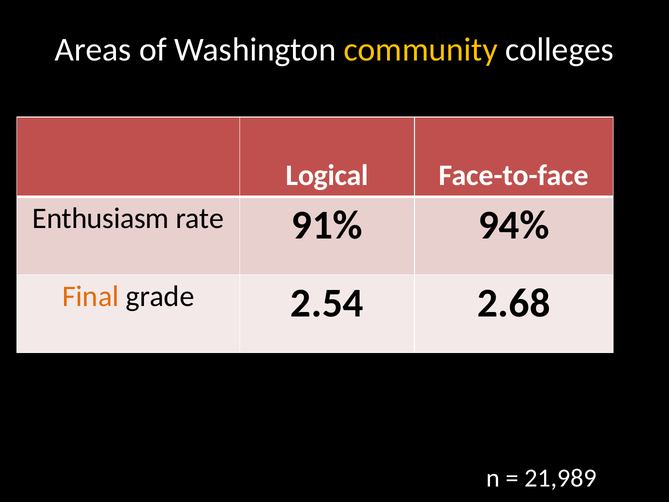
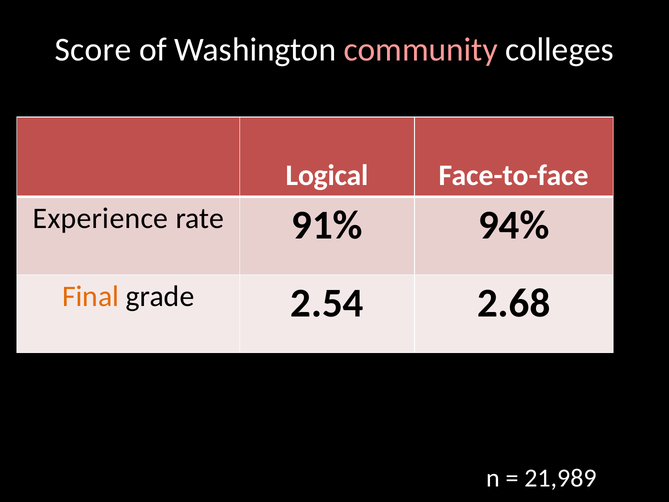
Areas: Areas -> Score
community colour: yellow -> pink
Enthusiasm: Enthusiasm -> Experience
